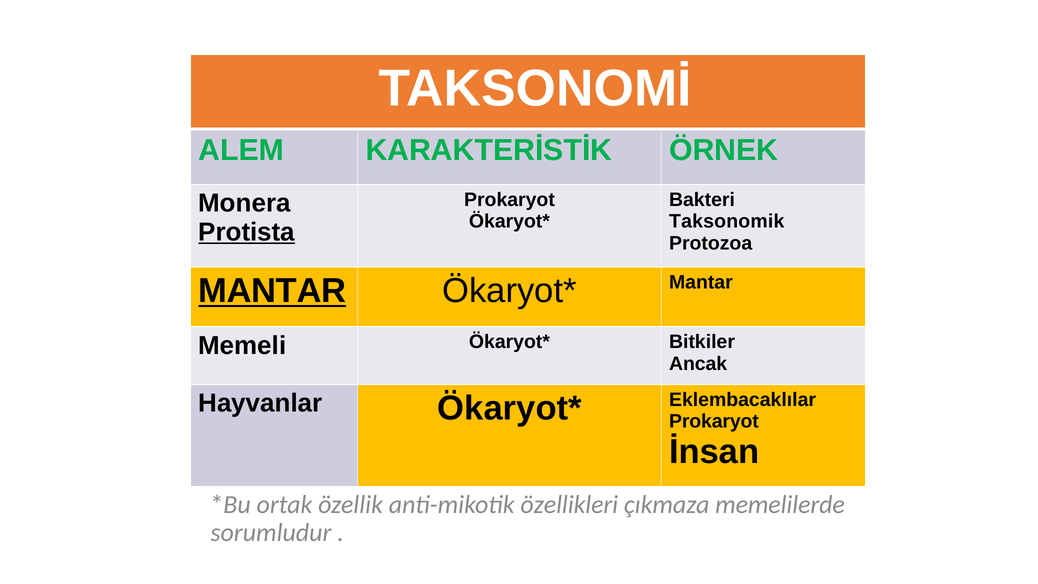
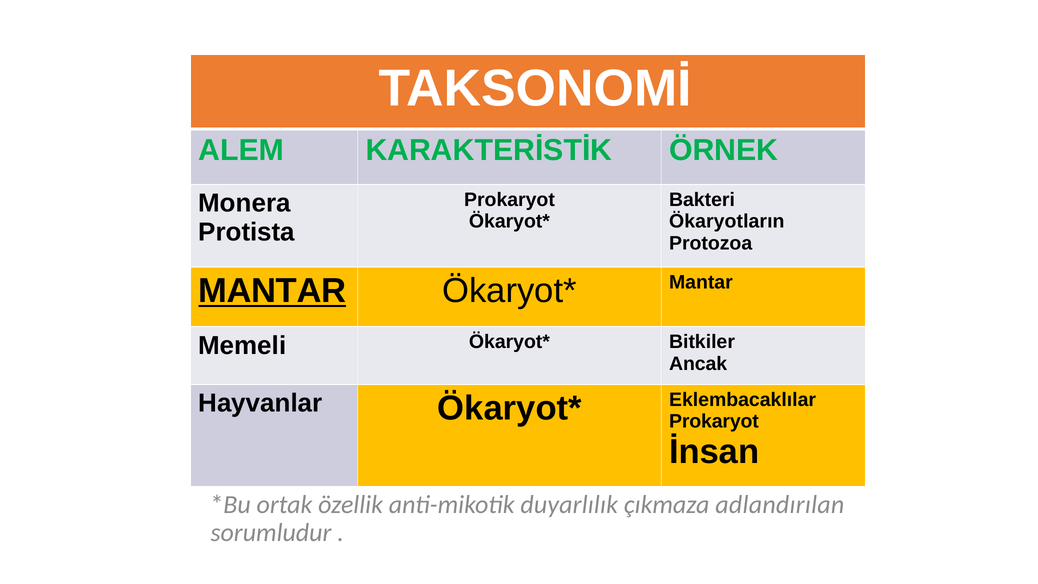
Taksonomik: Taksonomik -> Ökaryotların
Protista underline: present -> none
özellikleri: özellikleri -> duyarlılık
memelilerde: memelilerde -> adlandırılan
